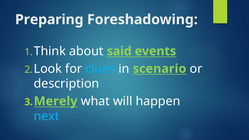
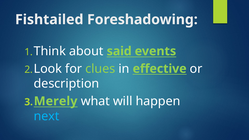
Preparing: Preparing -> Fishtailed
clues colour: light blue -> light green
scenario: scenario -> effective
